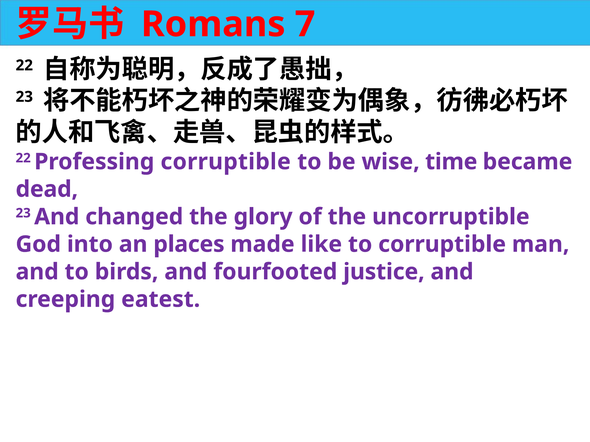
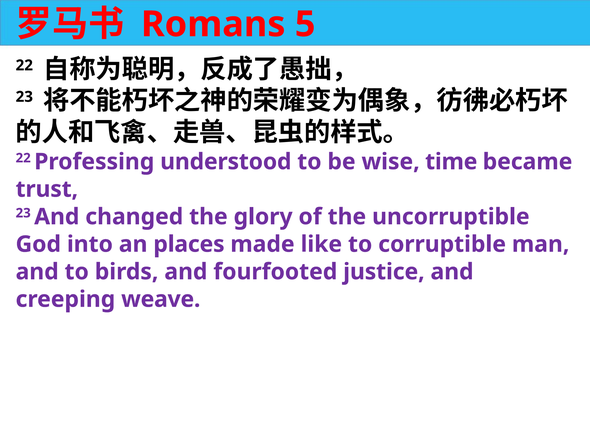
7: 7 -> 5
Professing corruptible: corruptible -> understood
dead: dead -> trust
eatest: eatest -> weave
